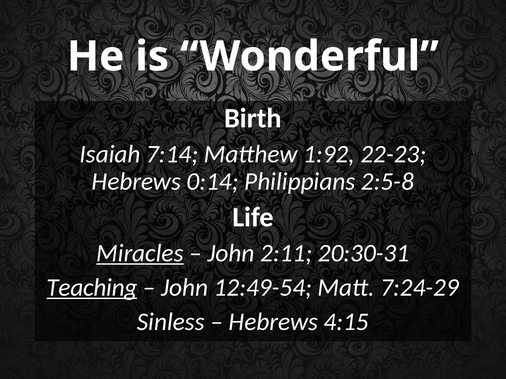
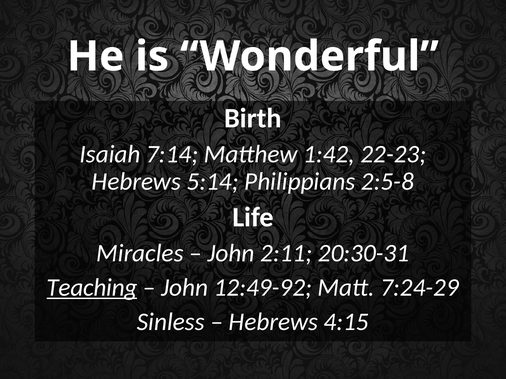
1:92: 1:92 -> 1:42
0:14: 0:14 -> 5:14
Miracles underline: present -> none
12:49-54: 12:49-54 -> 12:49-92
